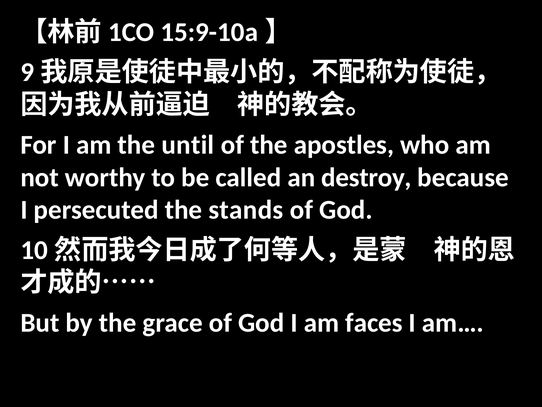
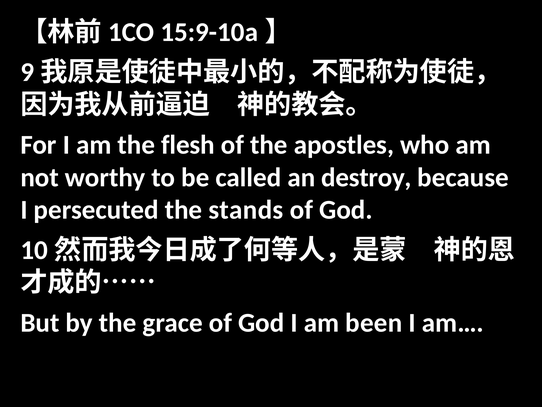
until: until -> flesh
faces: faces -> been
